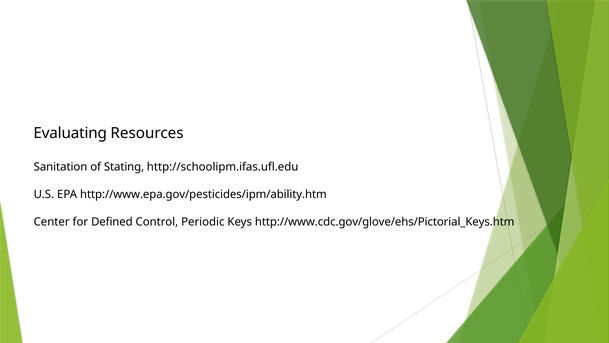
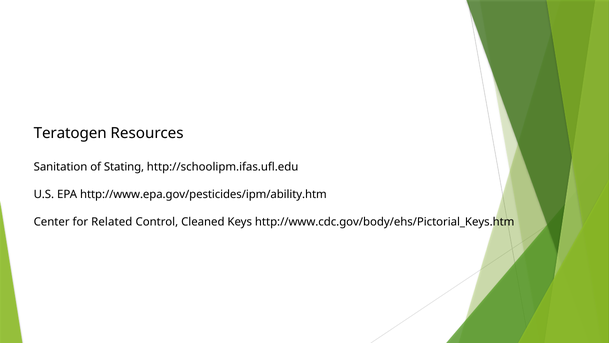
Evaluating: Evaluating -> Teratogen
Defined: Defined -> Related
Periodic: Periodic -> Cleaned
http://www.cdc.gov/glove/ehs/Pictorial_Keys.htm: http://www.cdc.gov/glove/ehs/Pictorial_Keys.htm -> http://www.cdc.gov/body/ehs/Pictorial_Keys.htm
